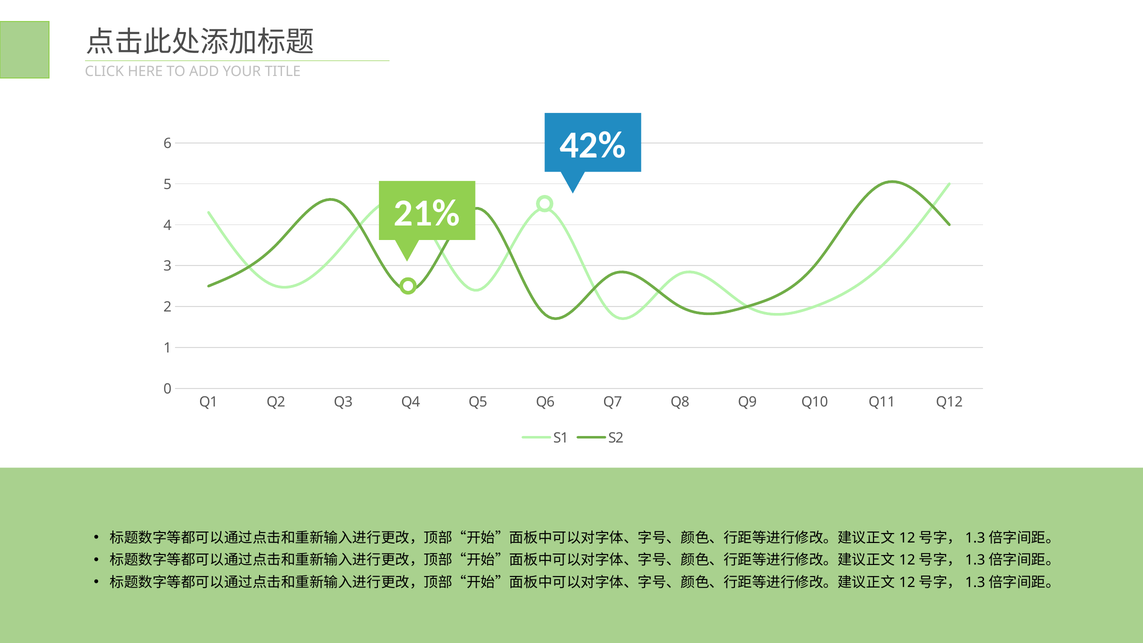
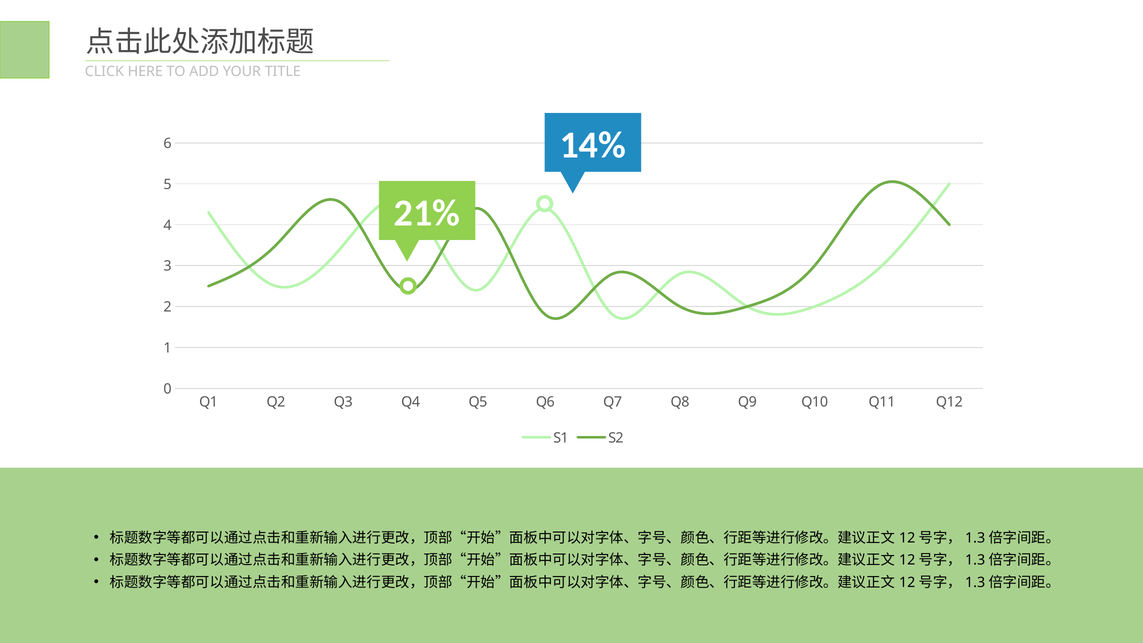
42%: 42% -> 14%
